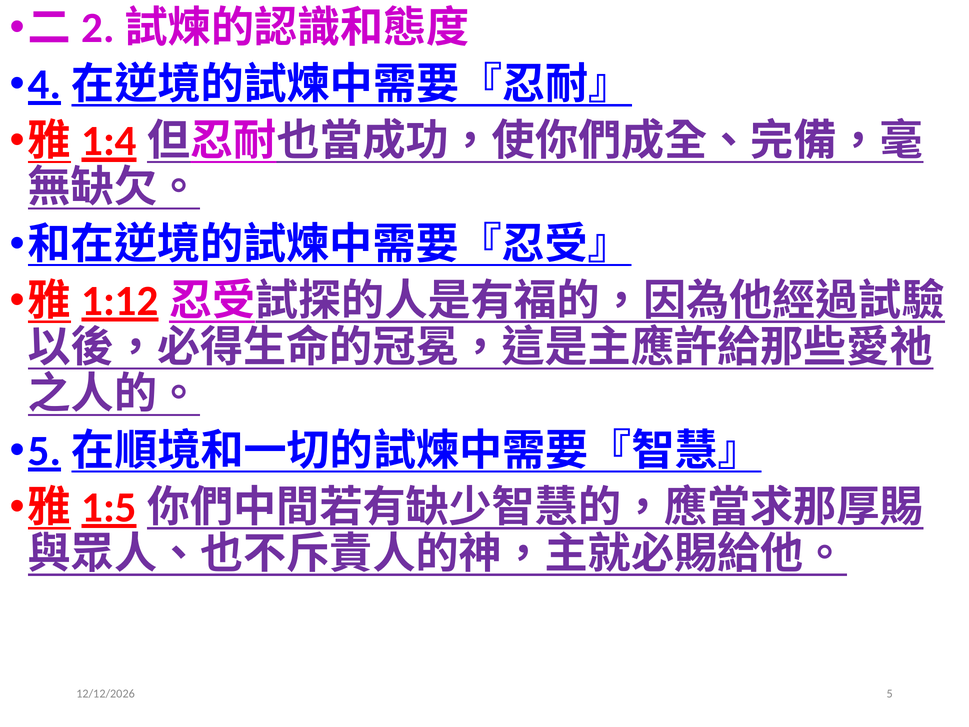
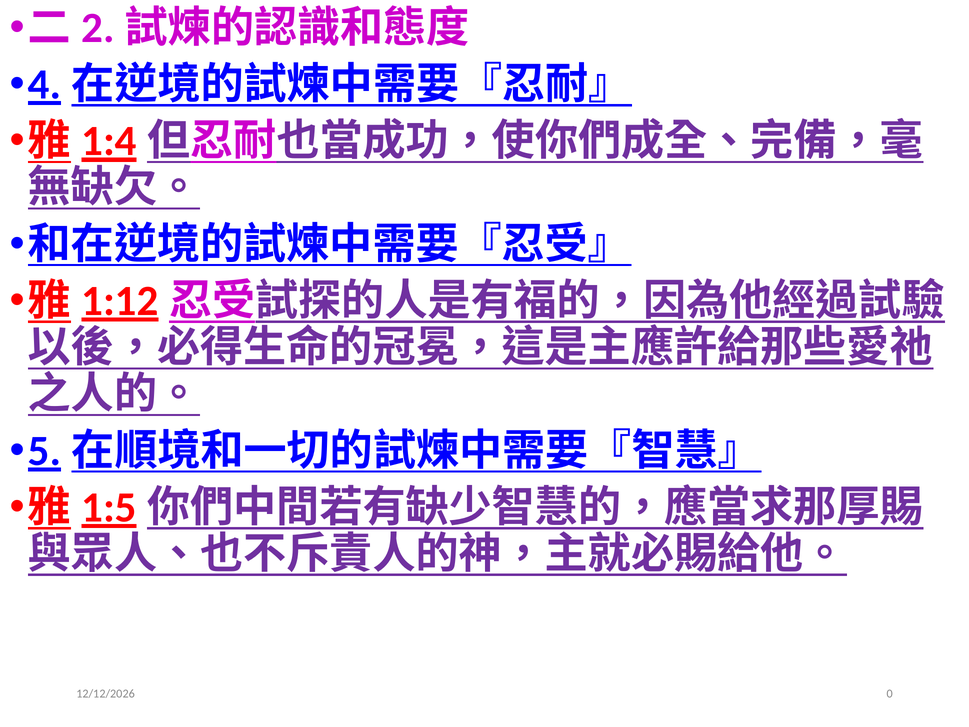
5: 5 -> 0
